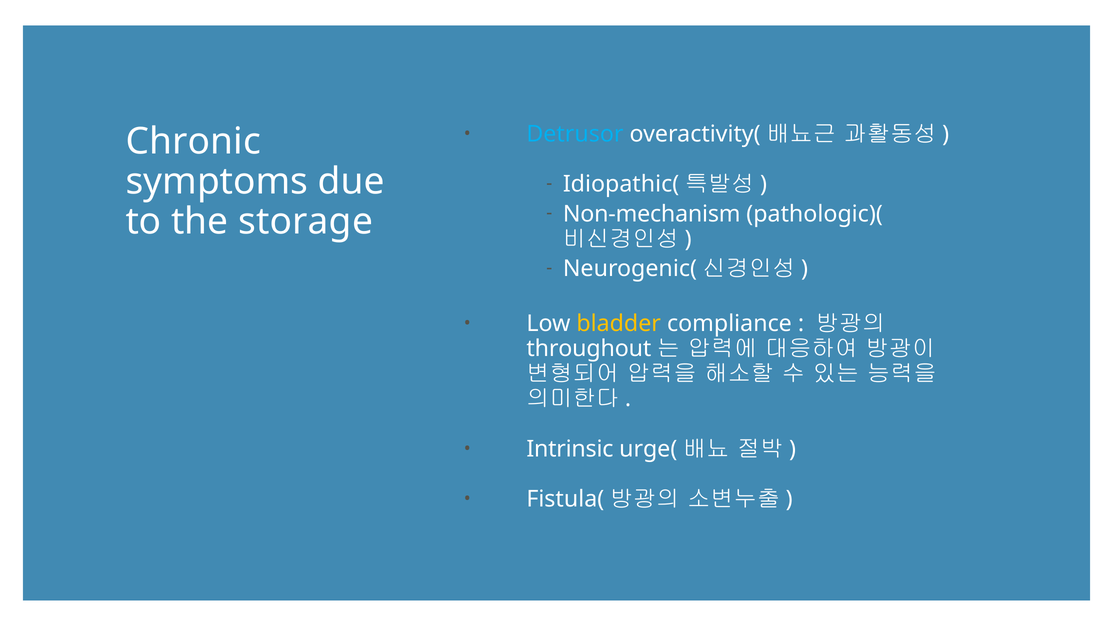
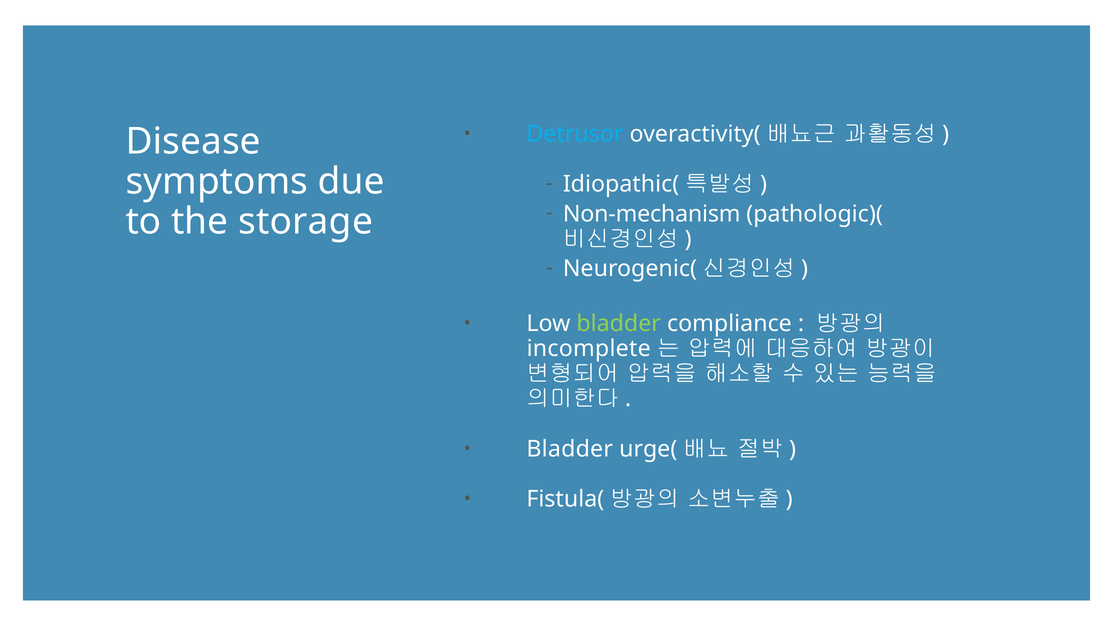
Chronic: Chronic -> Disease
bladder at (619, 324) colour: yellow -> light green
throughout: throughout -> incomplete
Intrinsic at (570, 449): Intrinsic -> Bladder
